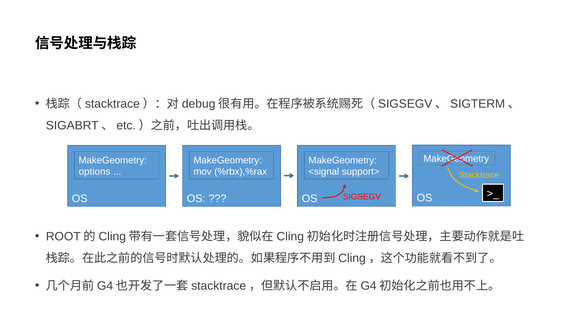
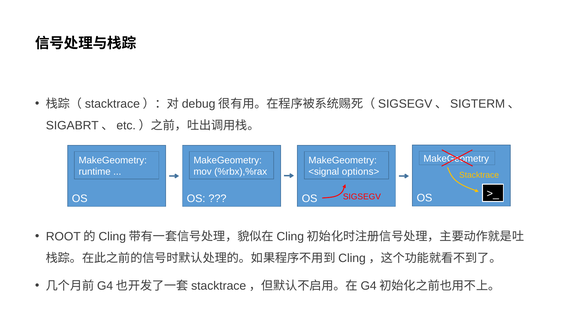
options: options -> runtime
support>: support> -> options>
